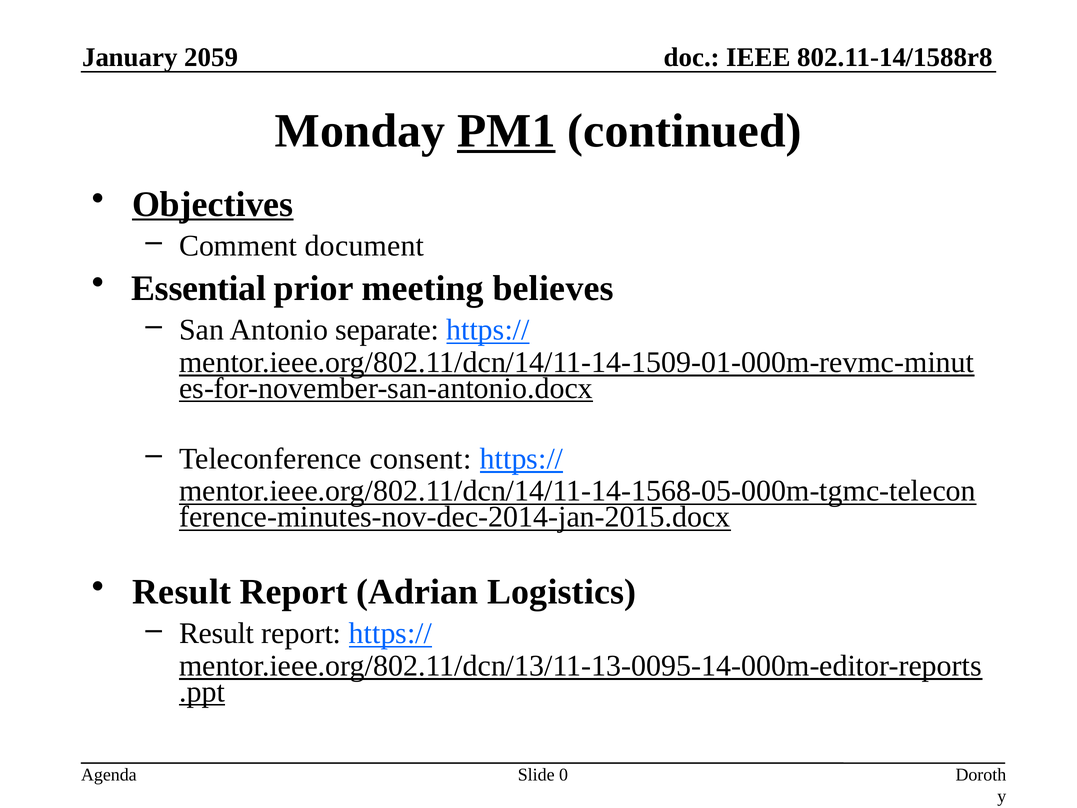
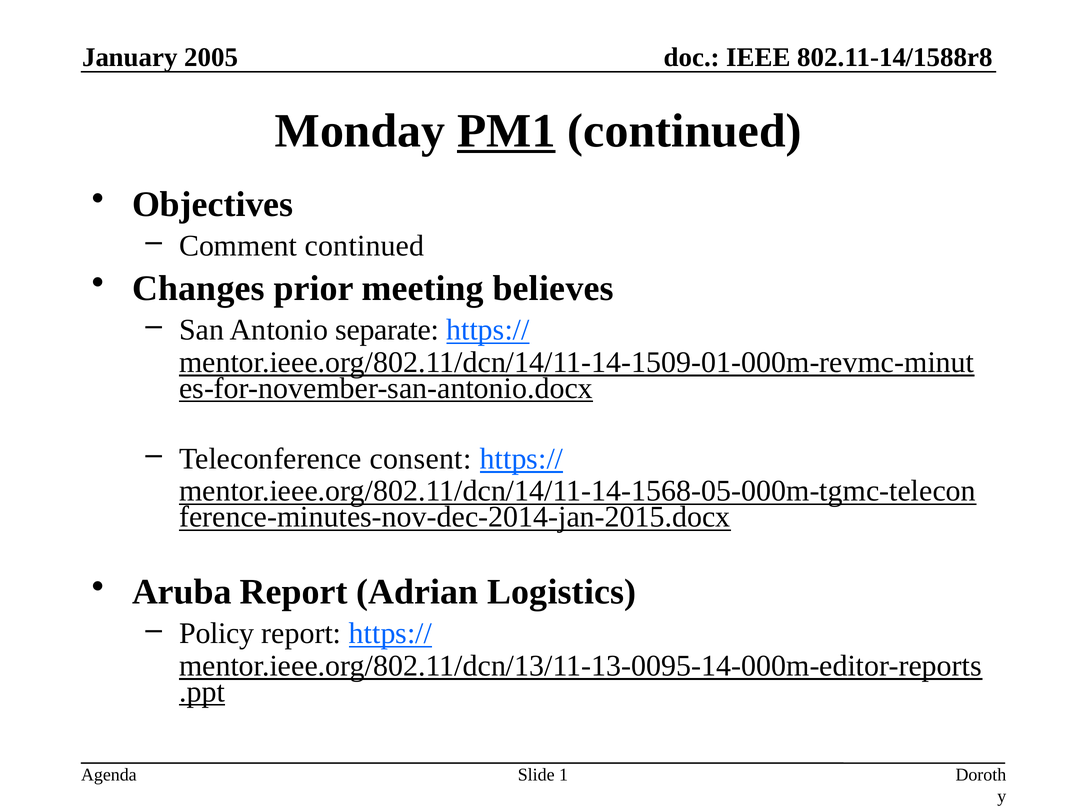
2059: 2059 -> 2005
Objectives underline: present -> none
Comment document: document -> continued
Essential: Essential -> Changes
Result at (182, 592): Result -> Aruba
Result at (217, 633): Result -> Policy
0: 0 -> 1
